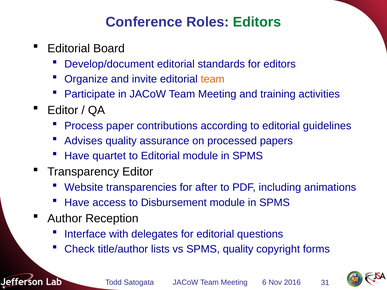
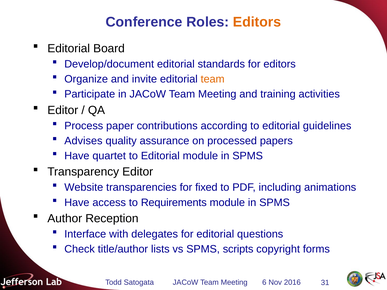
Editors at (257, 22) colour: green -> orange
after: after -> fixed
Disbursement: Disbursement -> Requirements
SPMS quality: quality -> scripts
